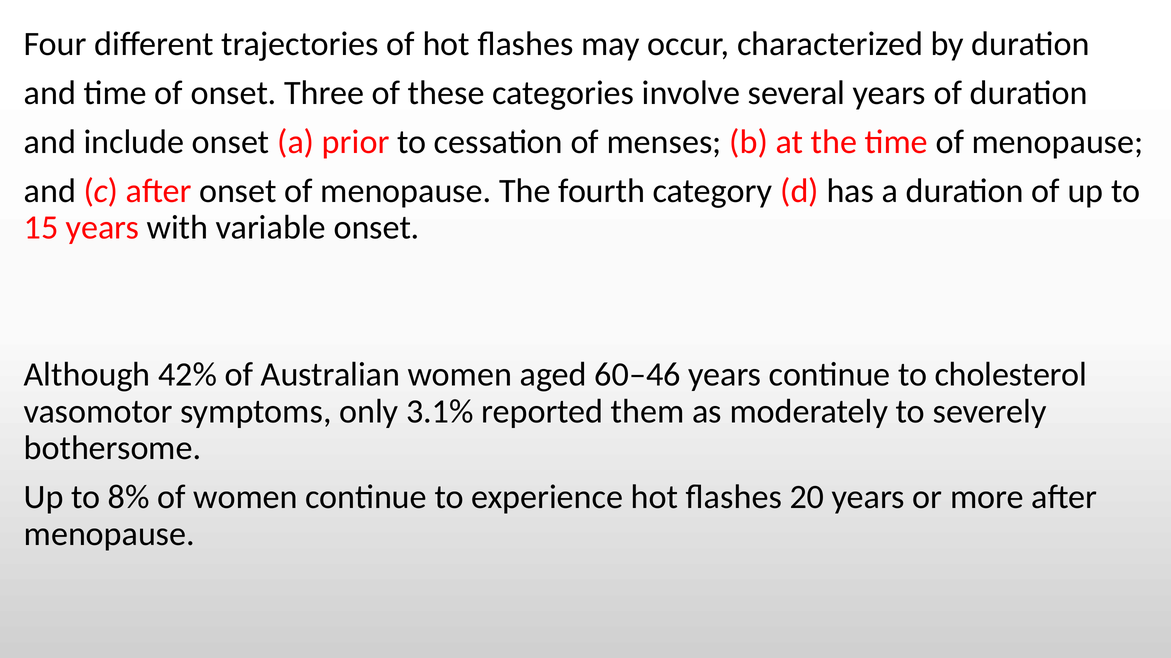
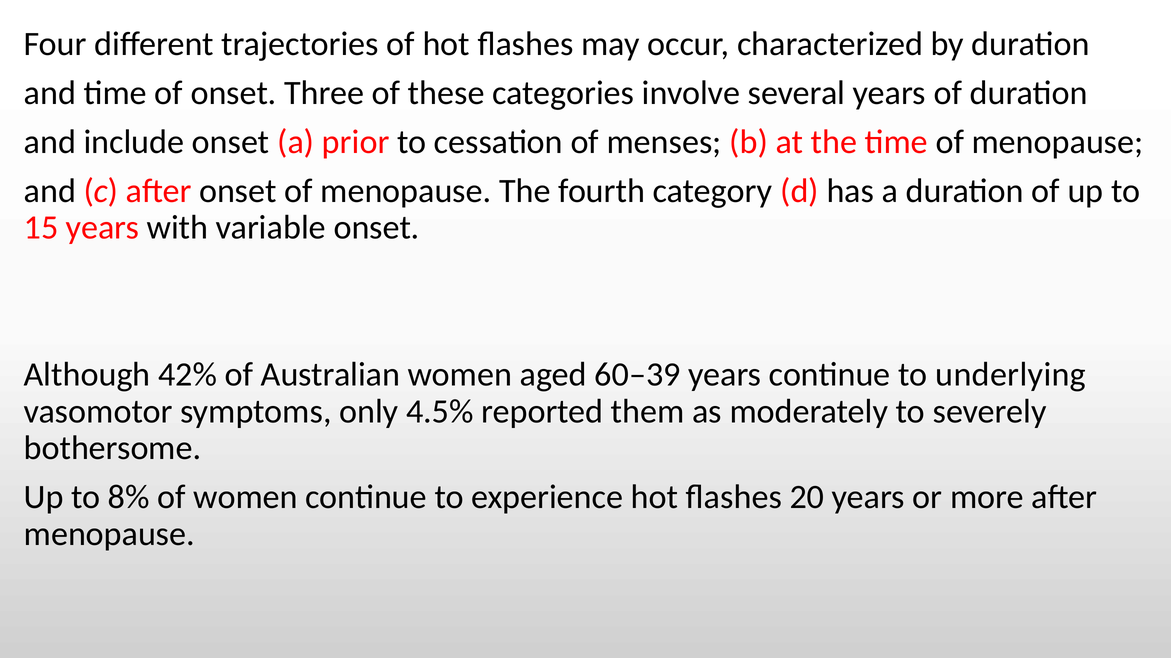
60–46: 60–46 -> 60–39
cholesterol: cholesterol -> underlying
3.1%: 3.1% -> 4.5%
